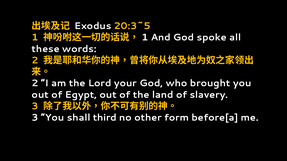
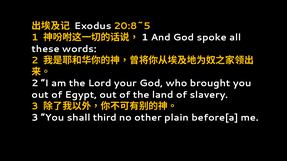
20:3~5: 20:3~5 -> 20:8~5
form: form -> plain
